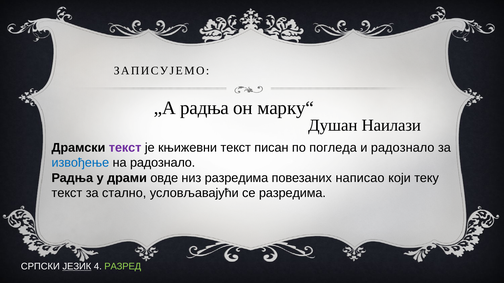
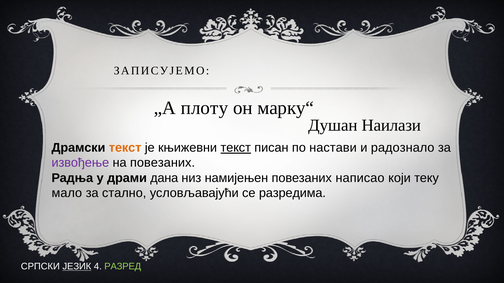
„А радња: радња -> плоту
текст at (125, 148) colour: purple -> orange
текст at (236, 148) underline: none -> present
погледа: погледа -> настави
извођење colour: blue -> purple
на радознало: радознало -> повезаних
овде: овде -> дана
низ разредима: разредима -> намијењен
текст at (67, 193): текст -> мало
